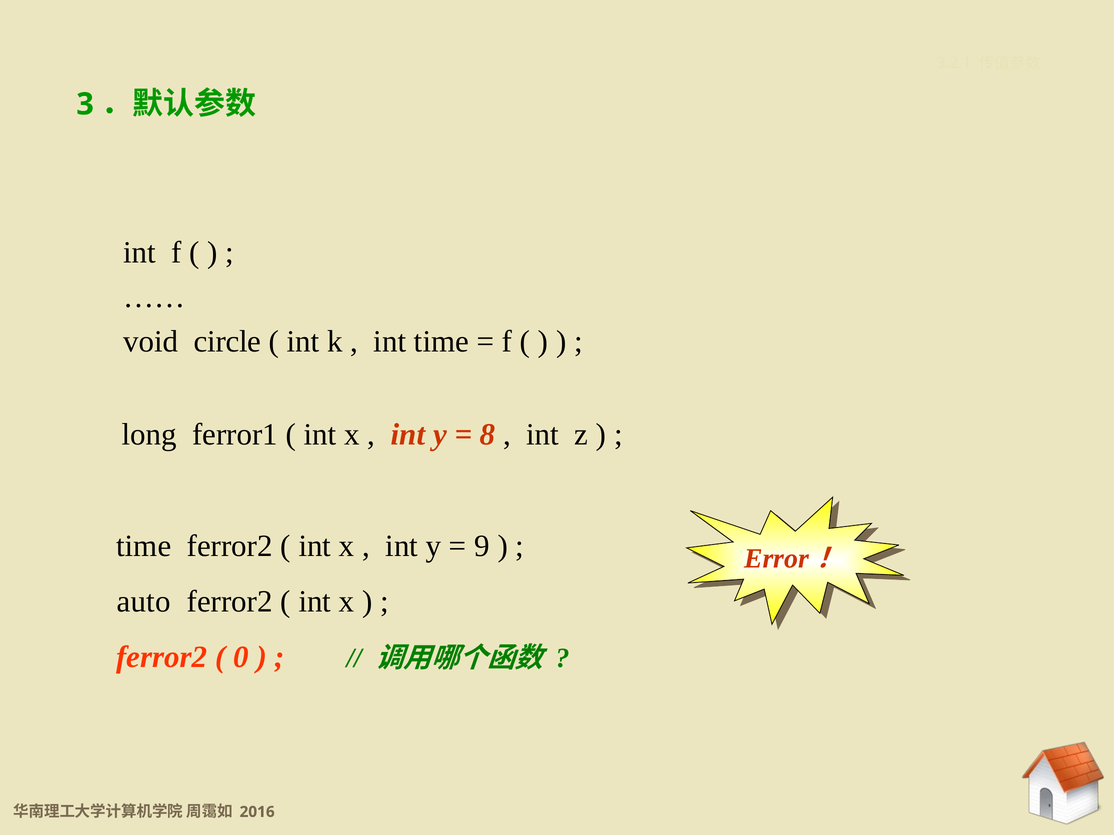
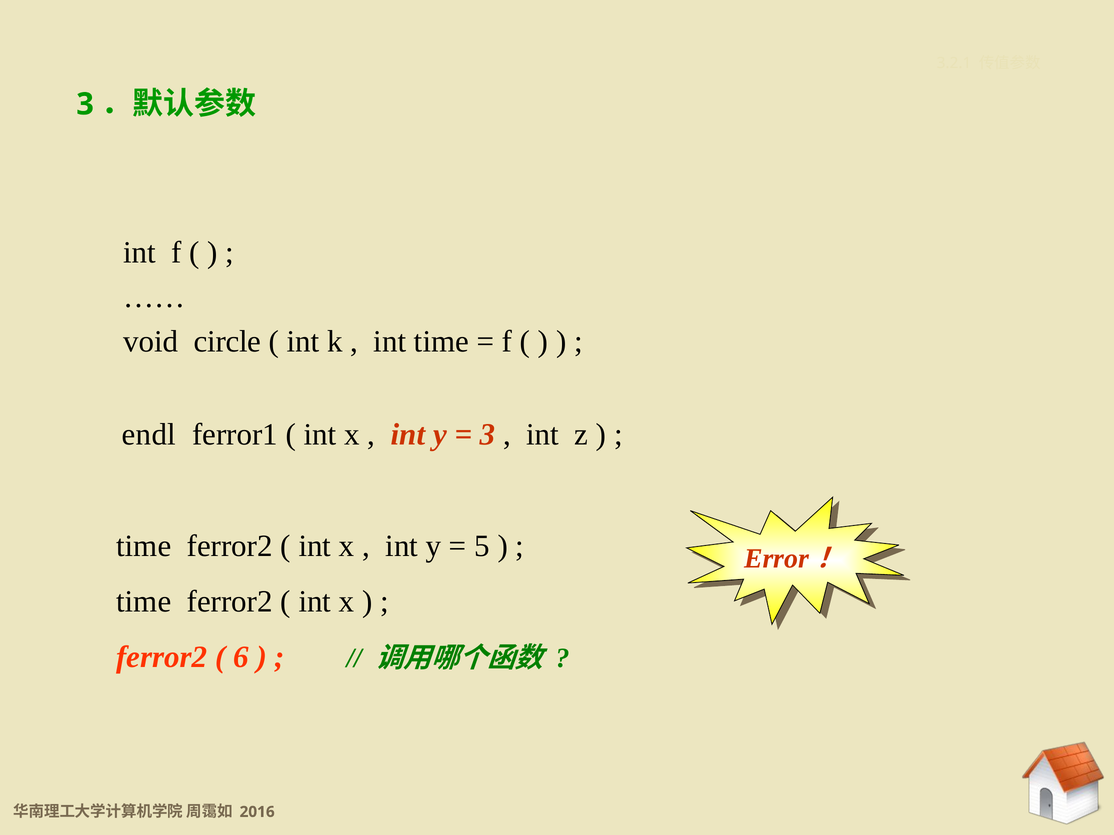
long: long -> endl
8 at (488, 435): 8 -> 3
9: 9 -> 5
auto at (144, 602): auto -> time
0: 0 -> 6
